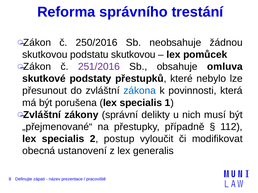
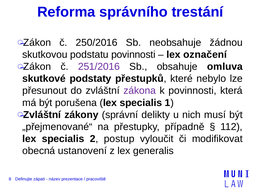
podstatu skutkovou: skutkovou -> povinnosti
pomůcek: pomůcek -> označení
zákona colour: blue -> purple
